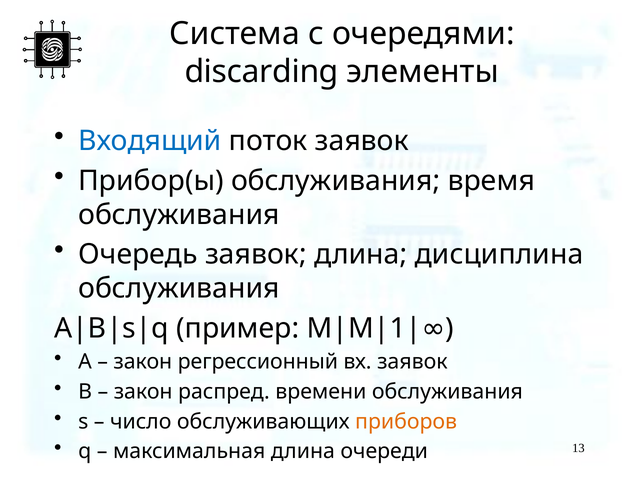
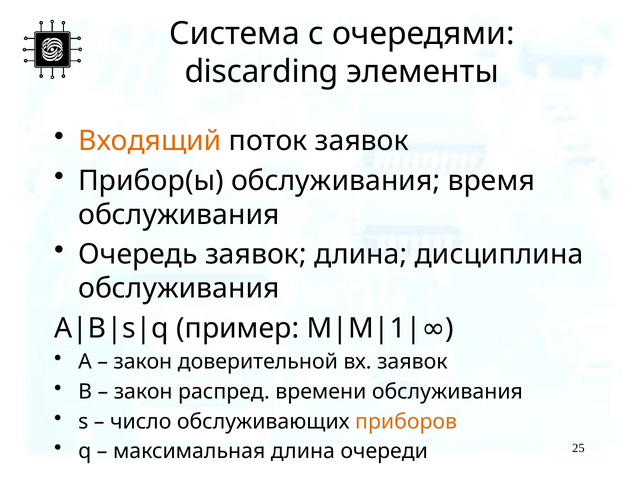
Входящий colour: blue -> orange
регрессионный: регрессионный -> доверительной
13: 13 -> 25
